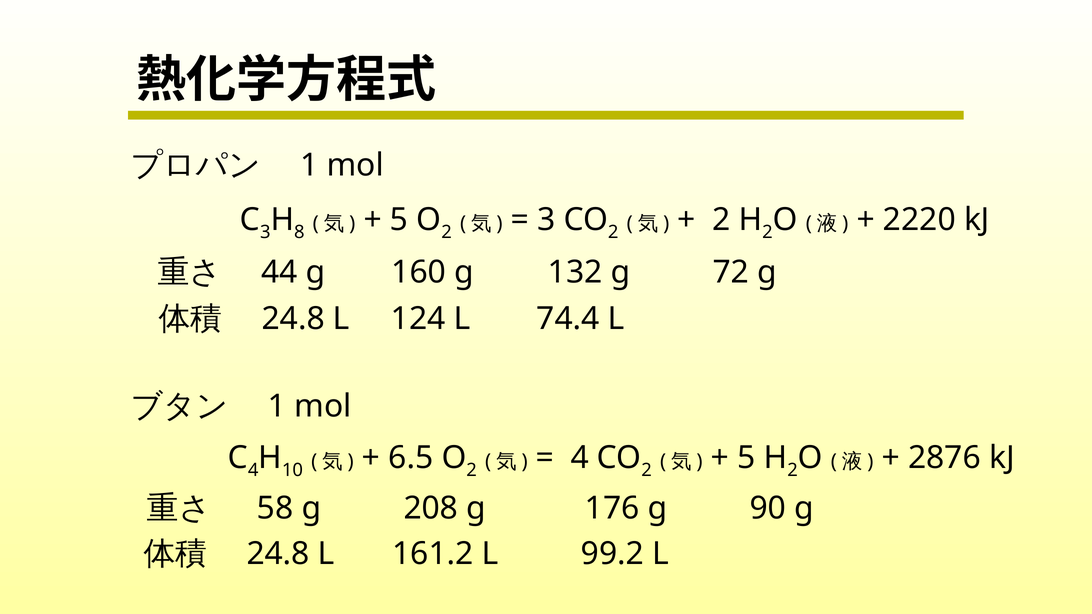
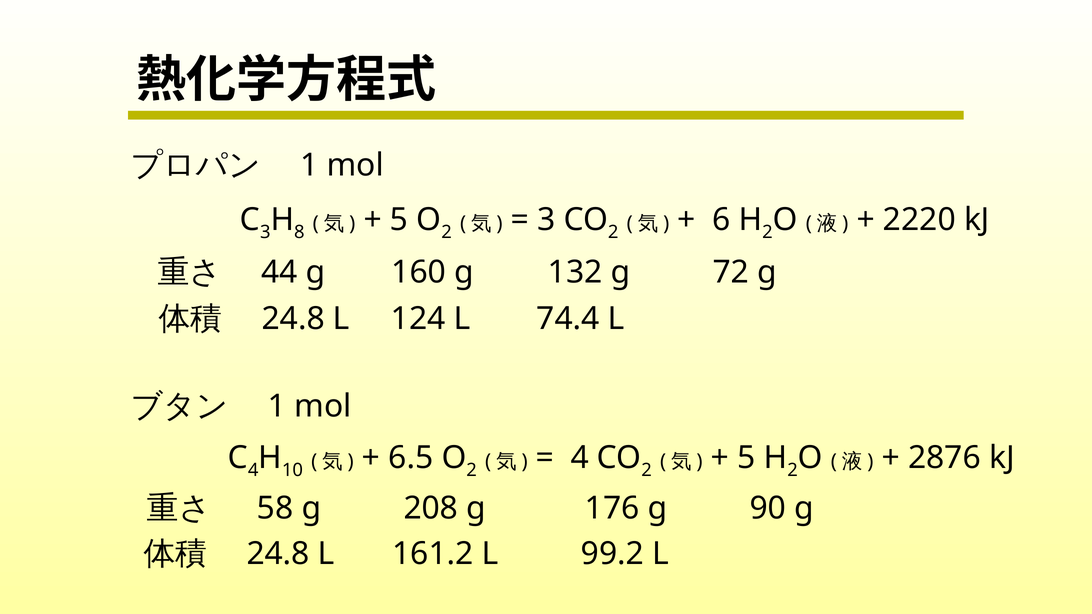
2 at (721, 220): 2 -> 6
